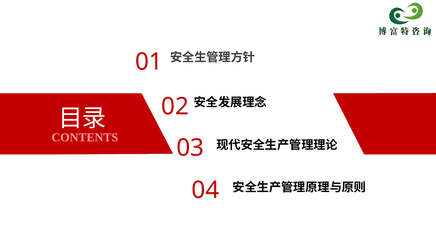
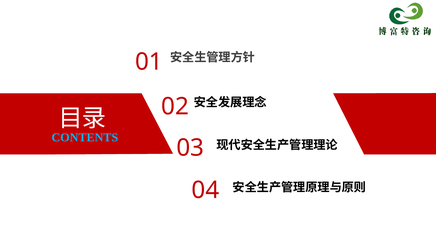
CONTENTS colour: pink -> light blue
